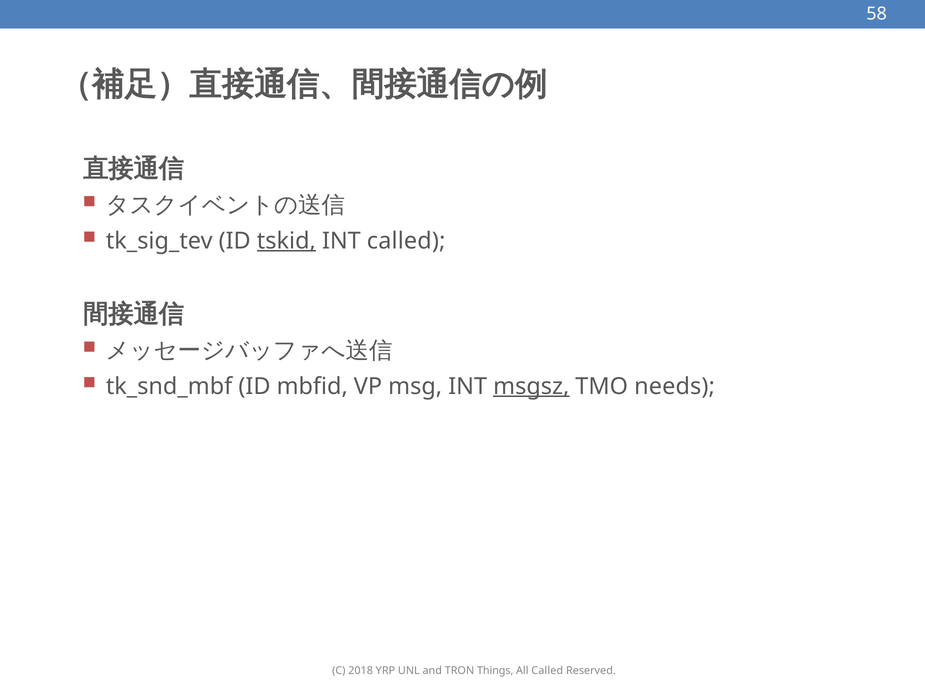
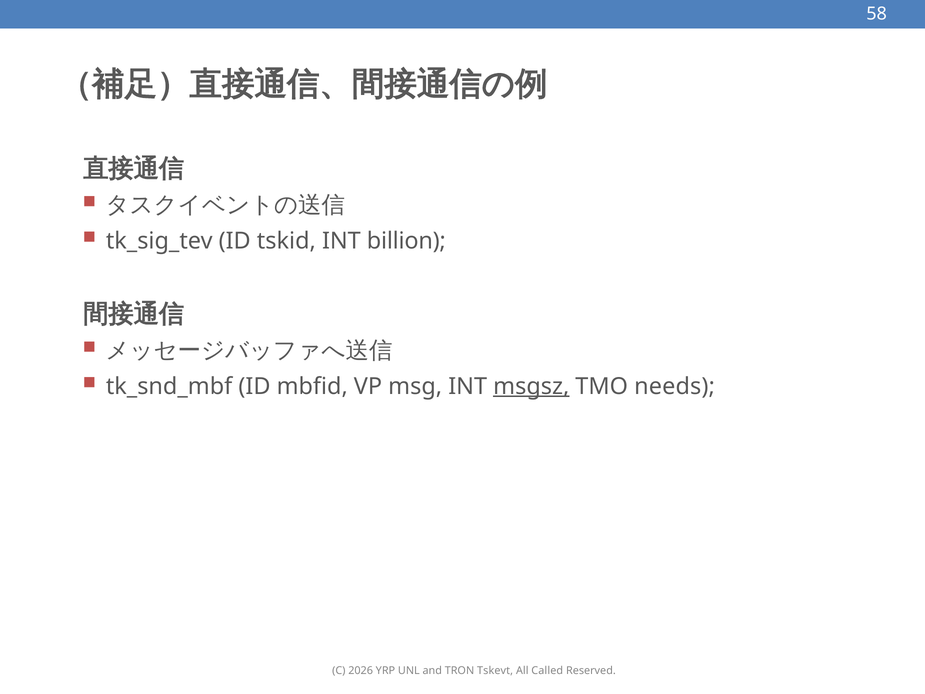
tskid underline: present -> none
INT called: called -> billion
2018: 2018 -> 2026
Things: Things -> Tskevt
